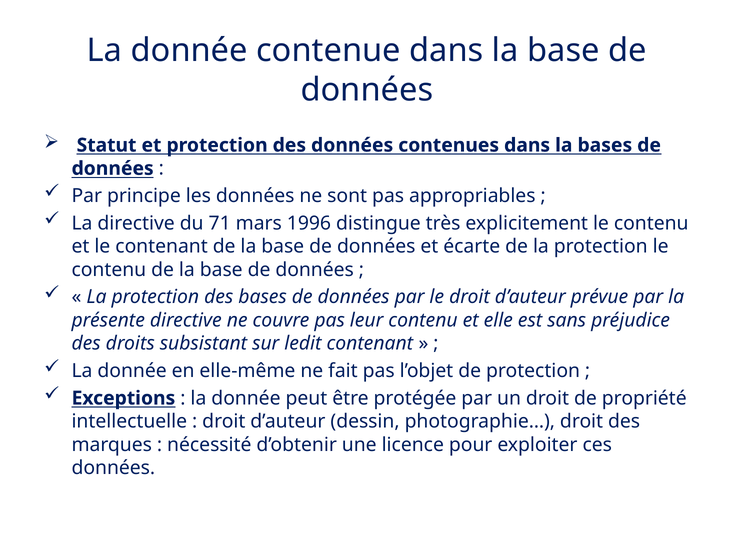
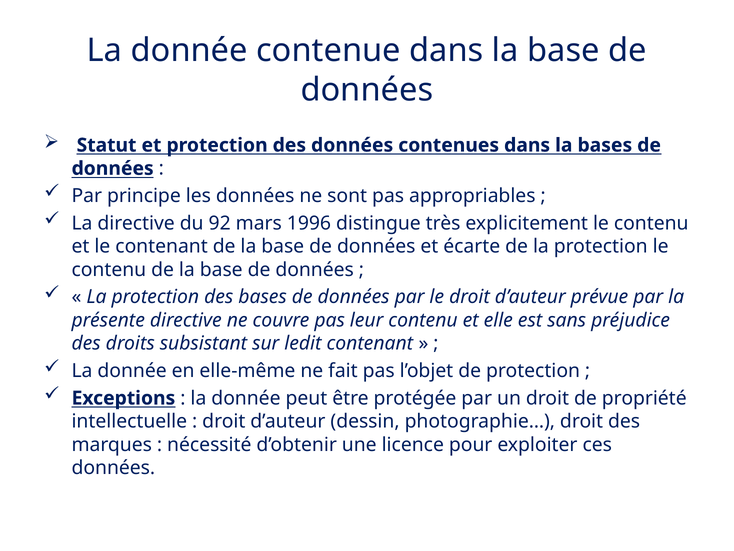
71: 71 -> 92
